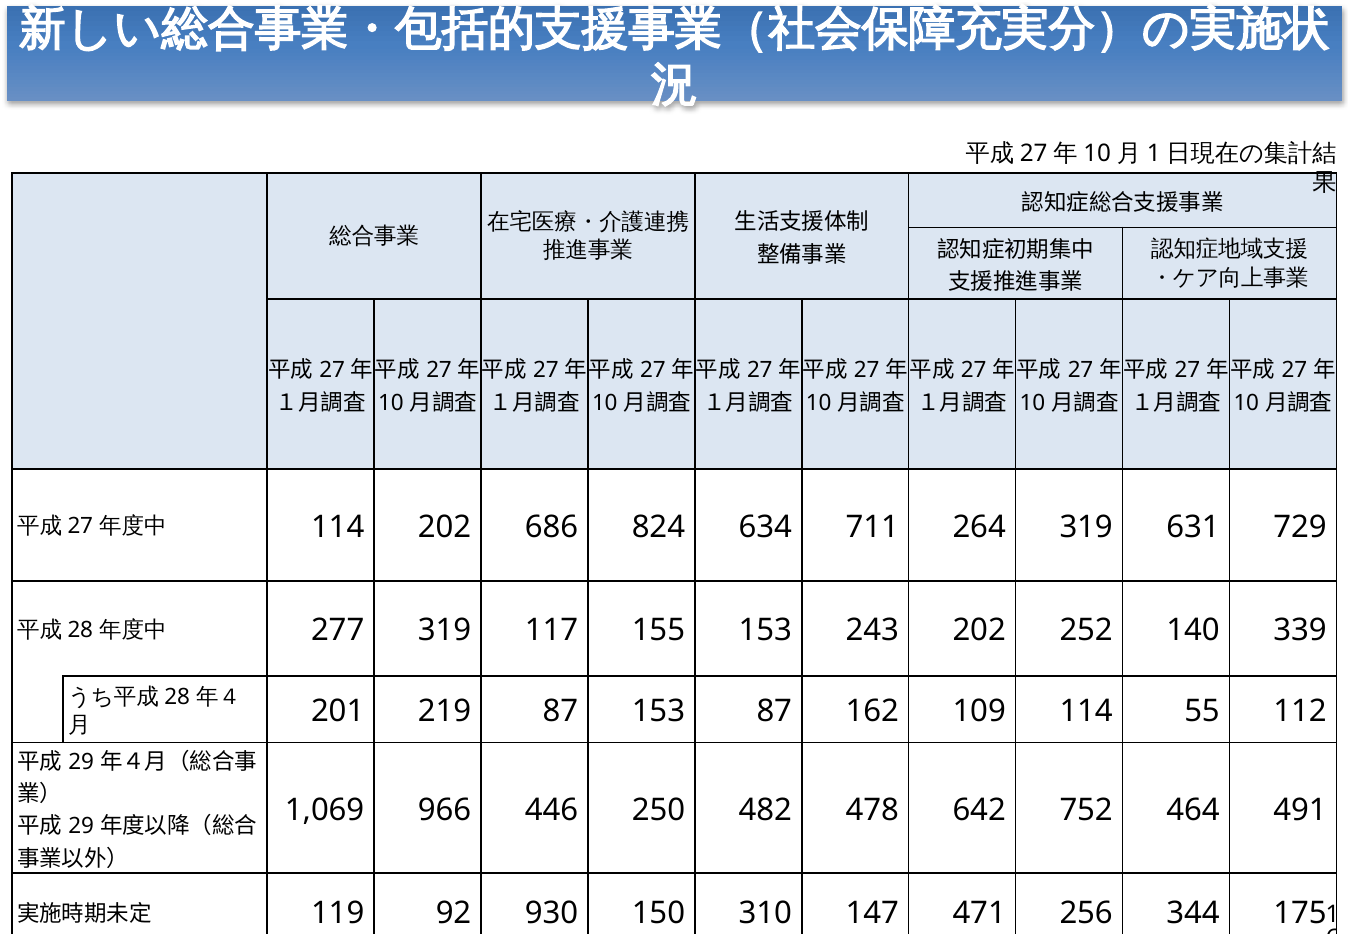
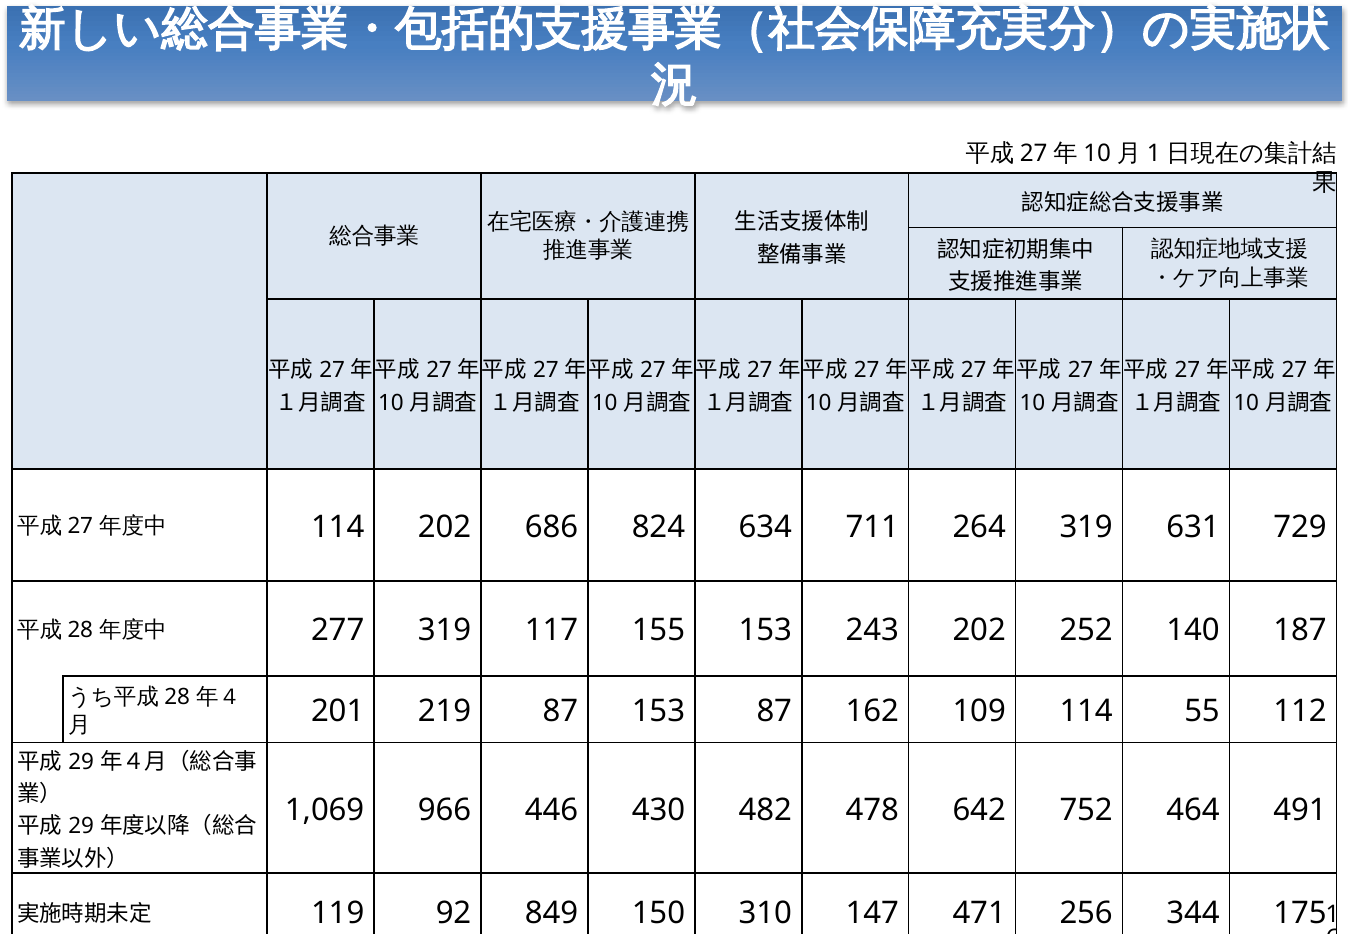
339: 339 -> 187
250: 250 -> 430
930: 930 -> 849
